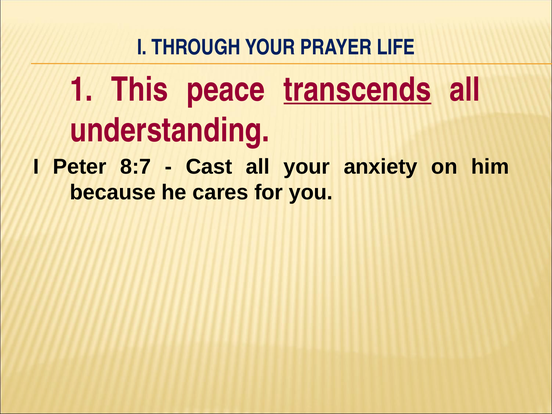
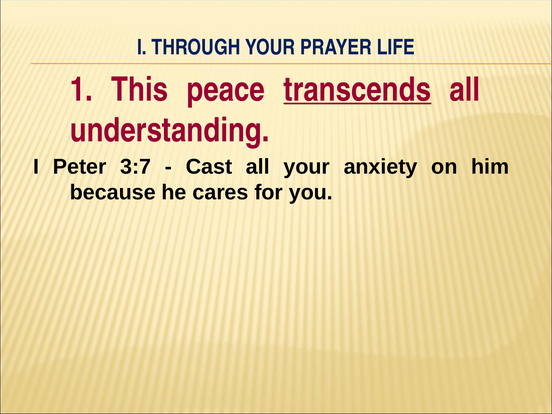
8:7: 8:7 -> 3:7
